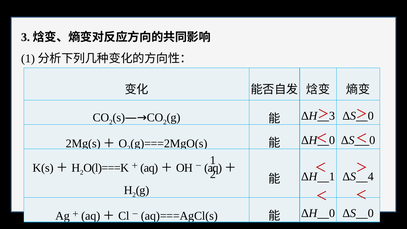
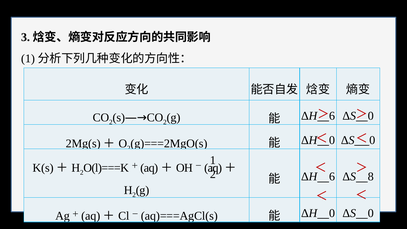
3 at (332, 116): 3 -> 6
1 at (332, 177): 1 -> 6
4: 4 -> 8
